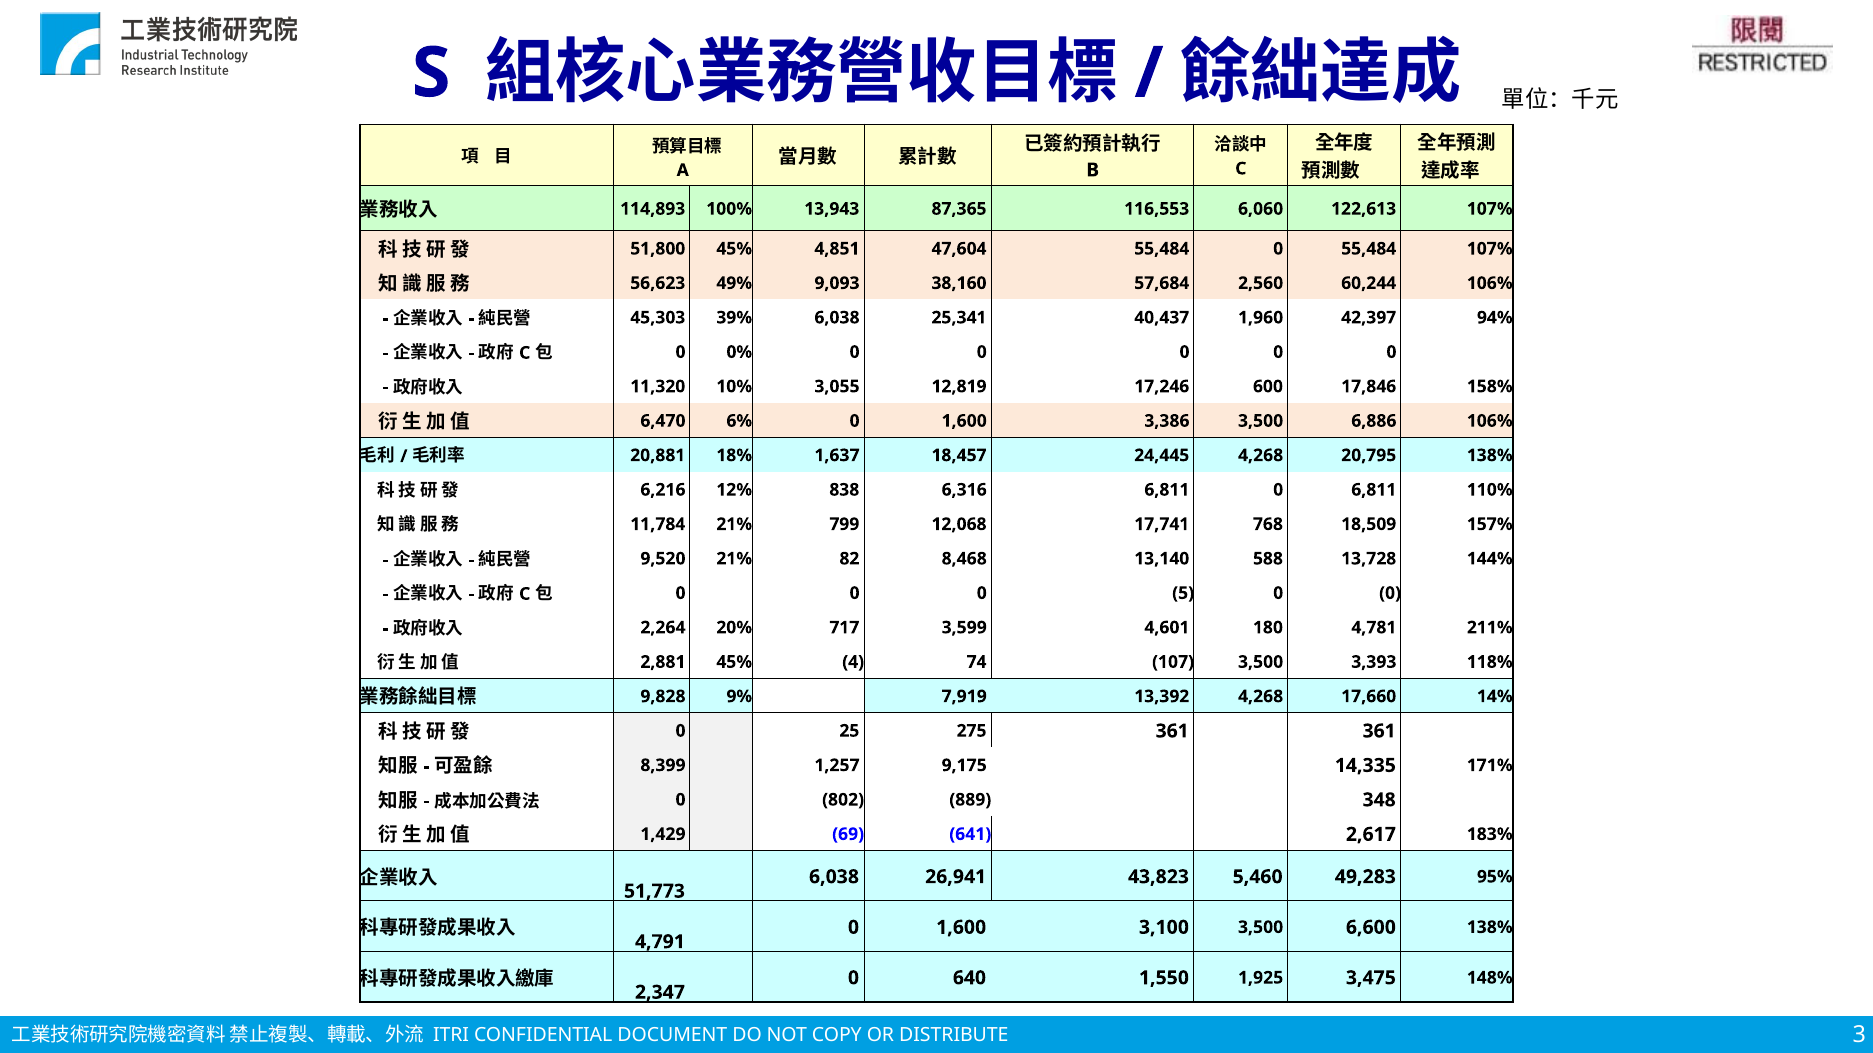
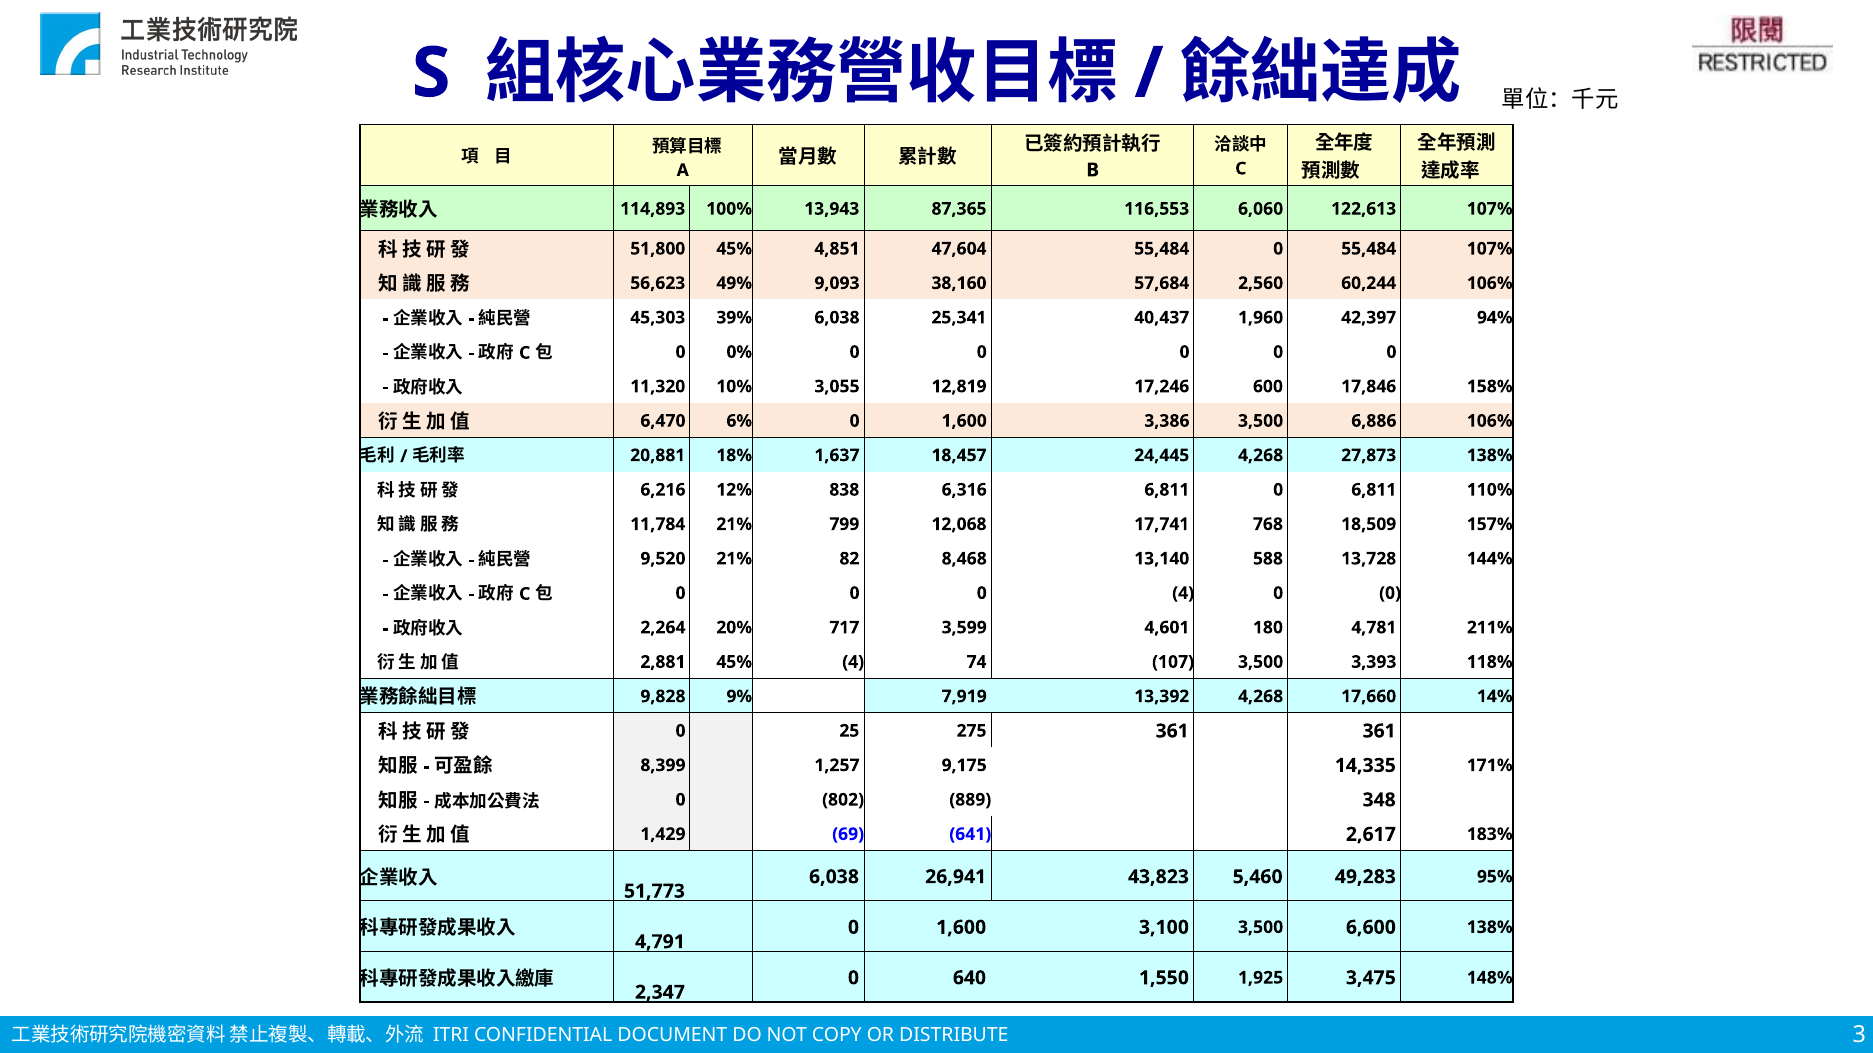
20,795: 20,795 -> 27,873
0 5: 5 -> 4
